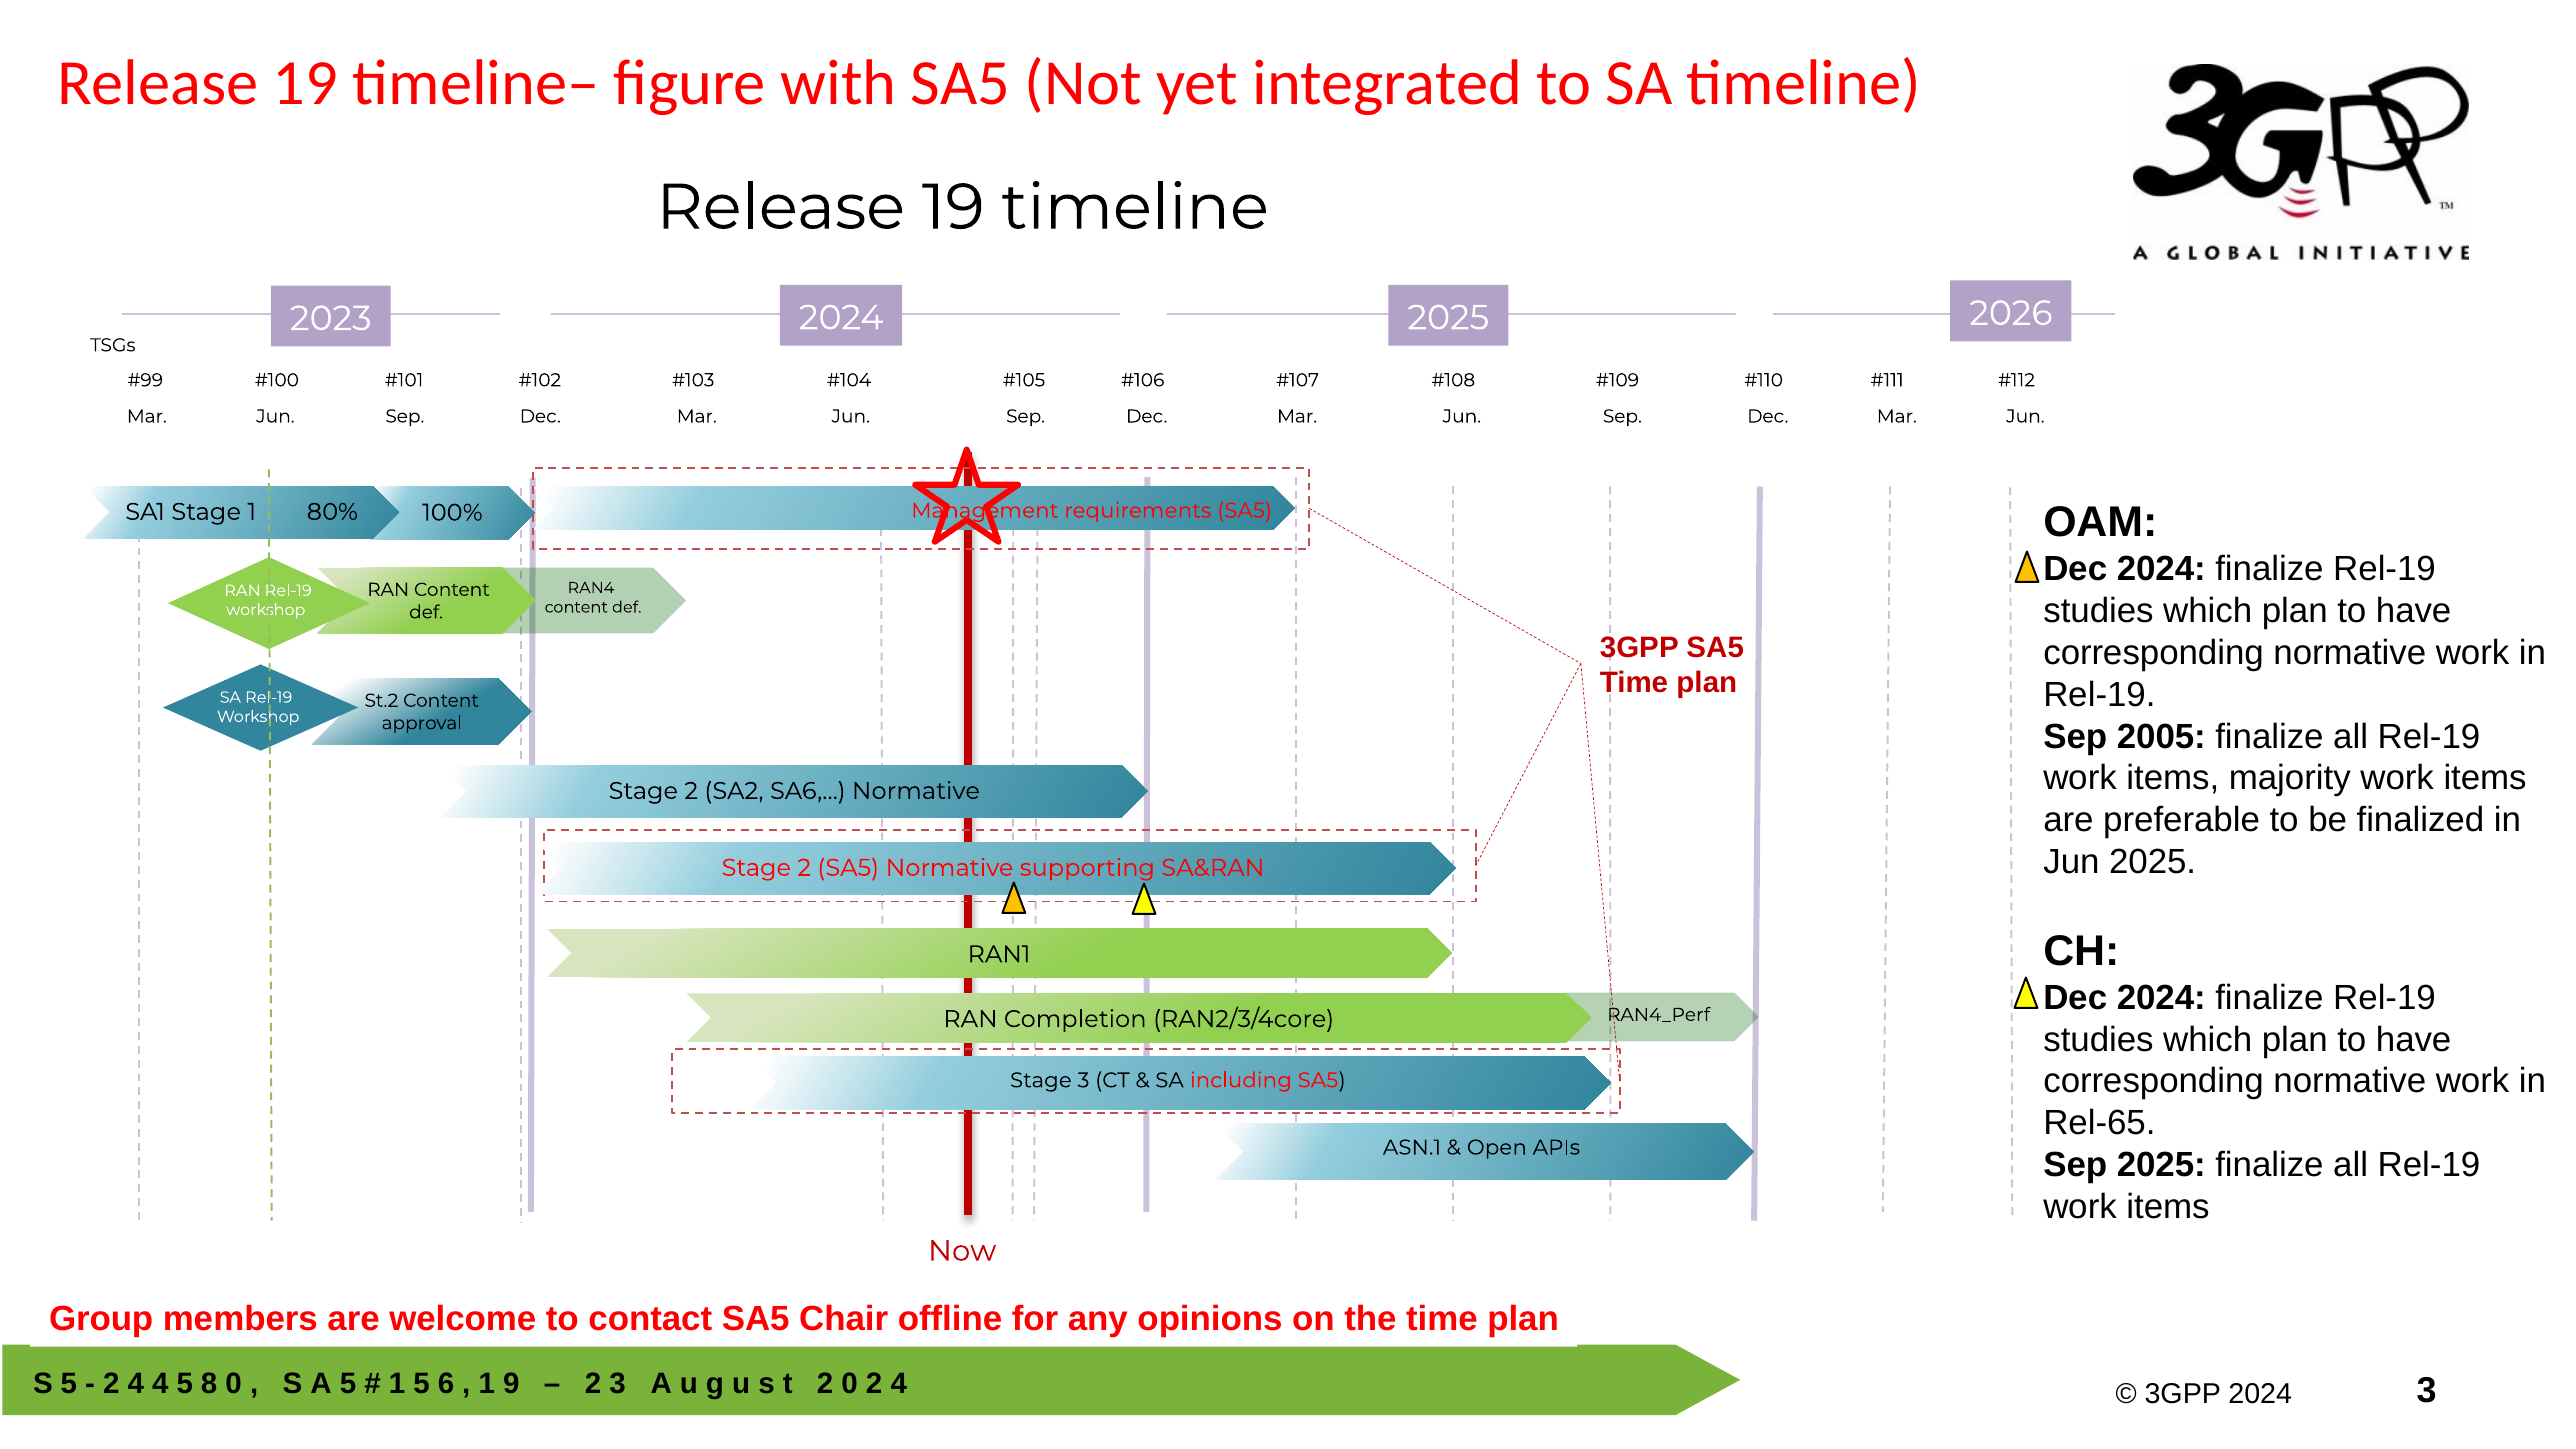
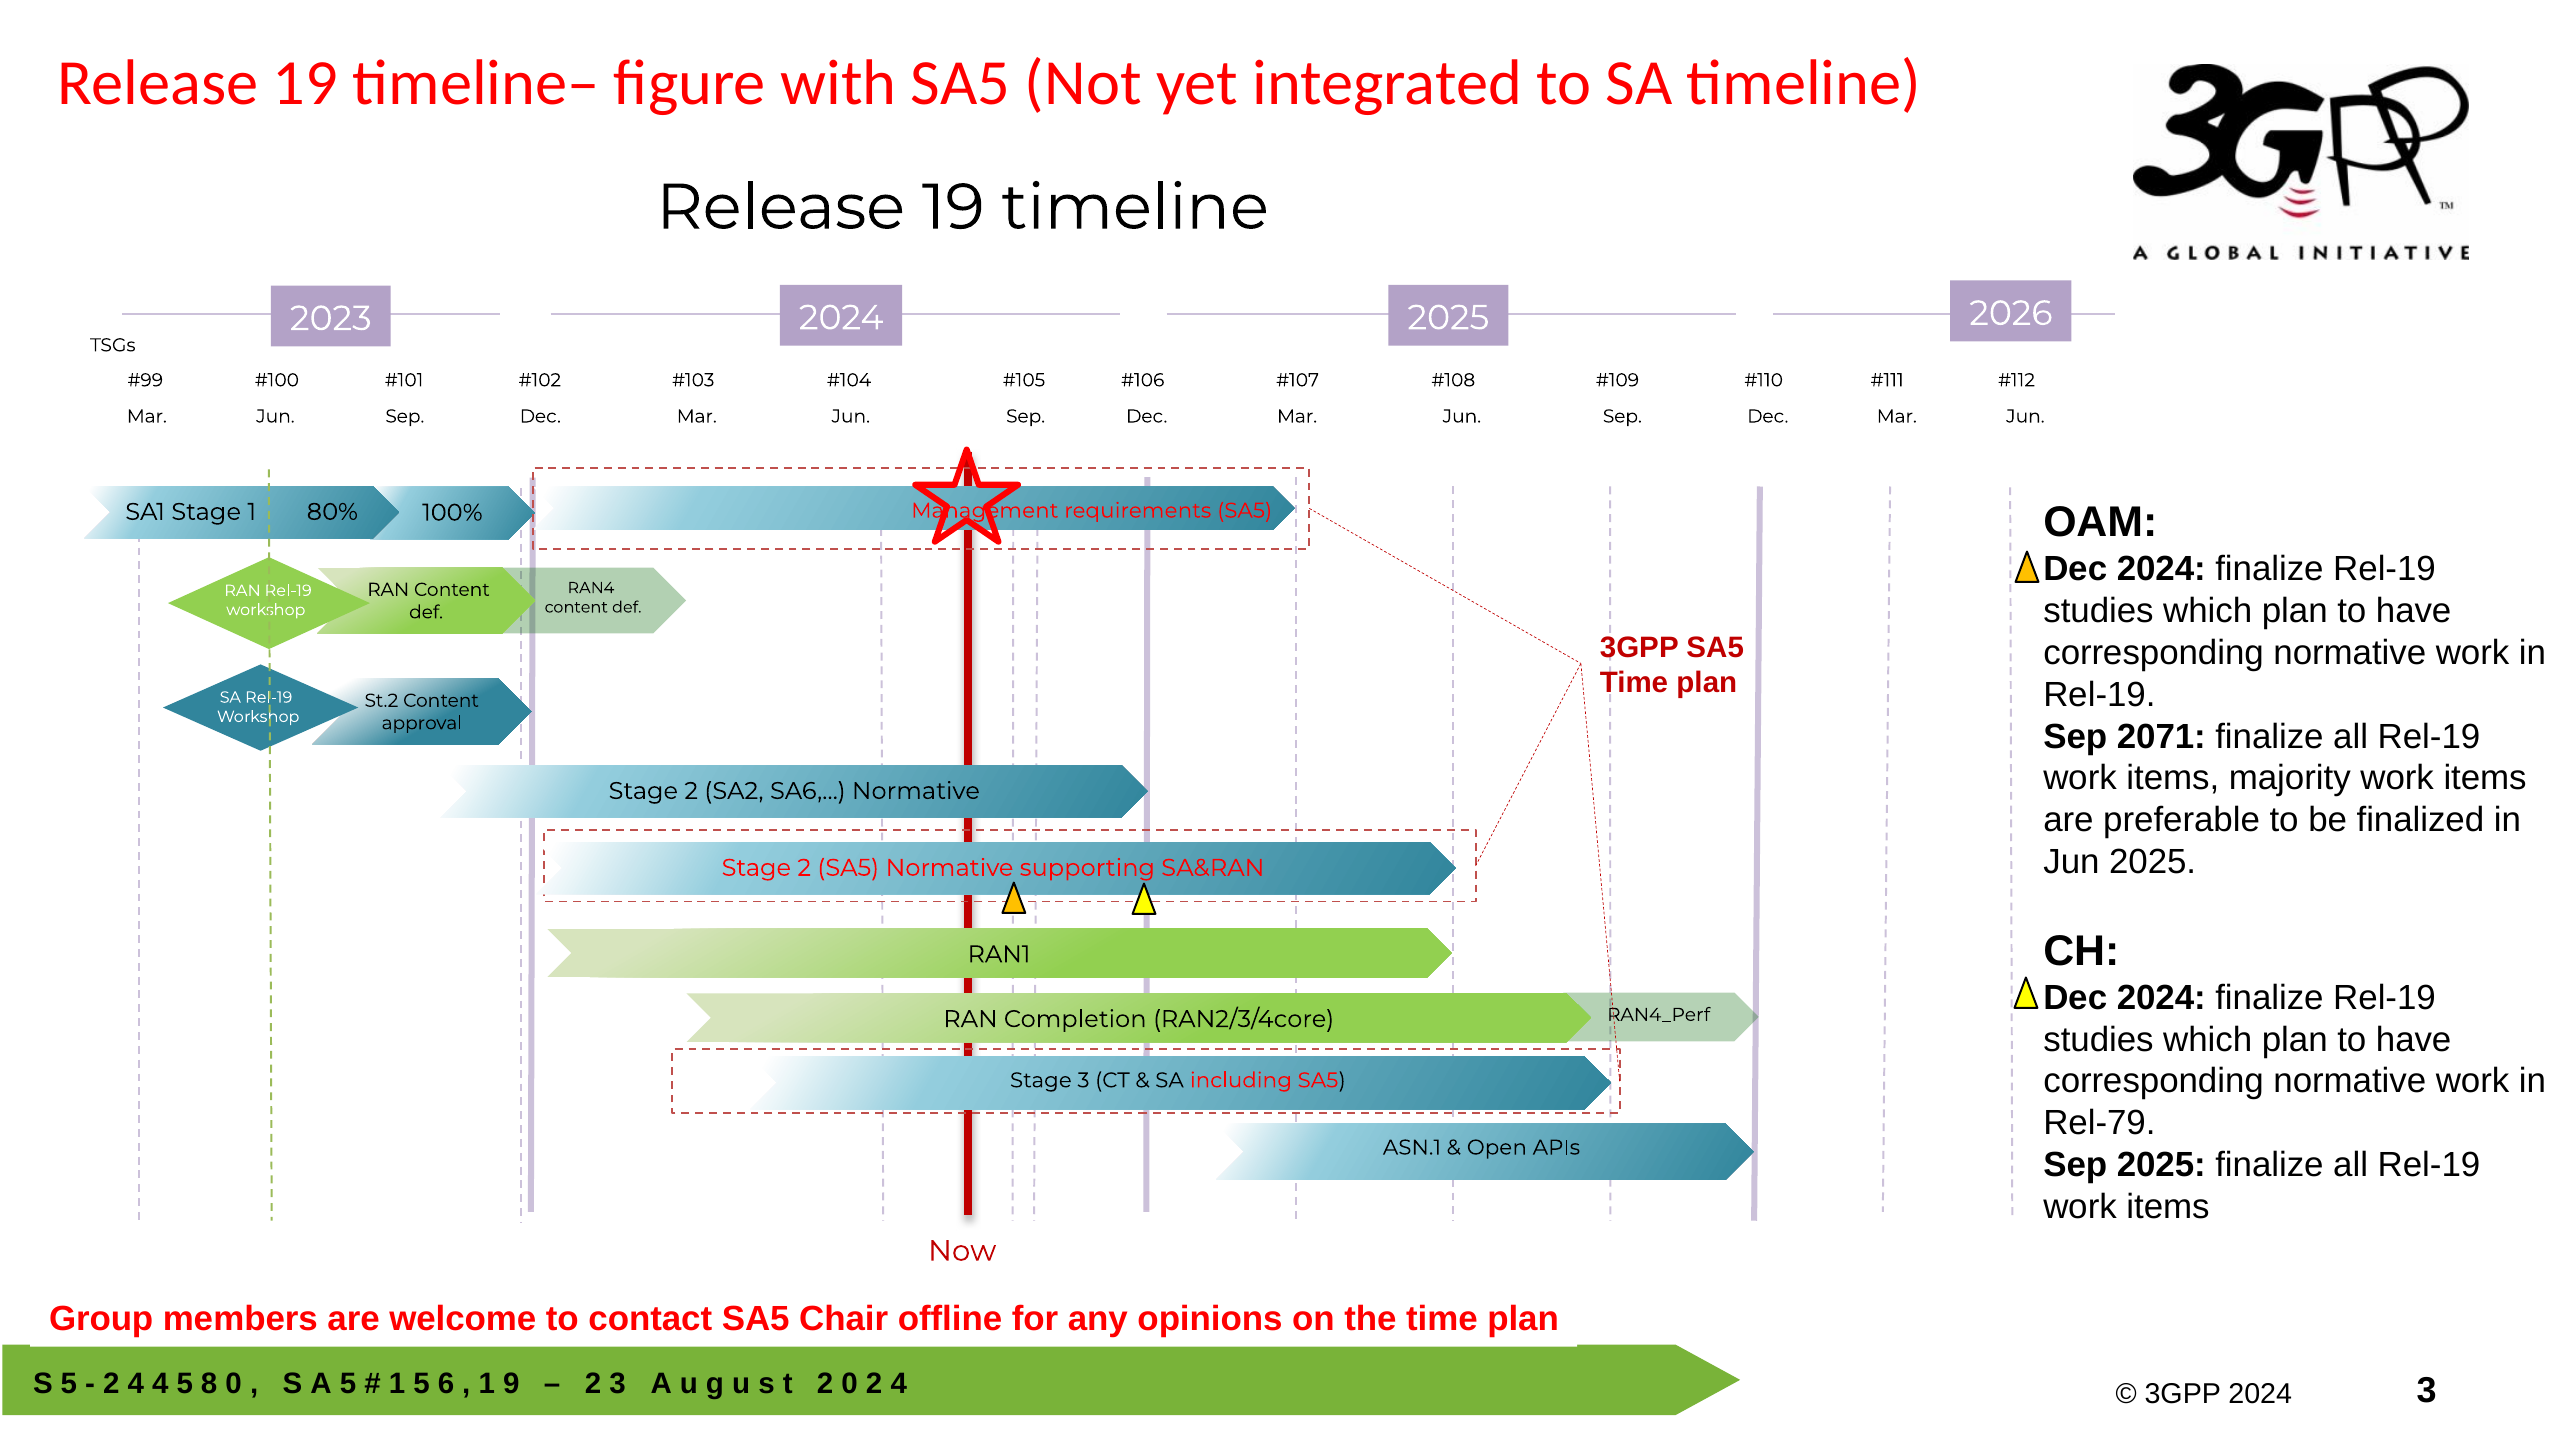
2005: 2005 -> 2071
Rel-65: Rel-65 -> Rel-79
